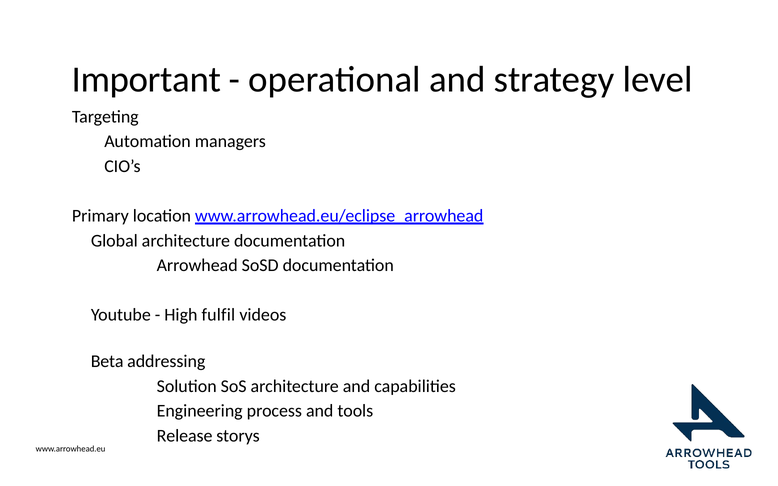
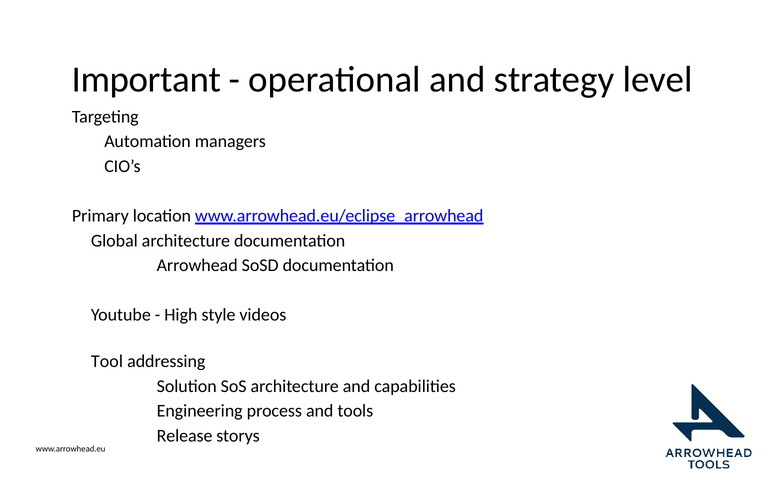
fulfil: fulfil -> style
Beta: Beta -> Tool
